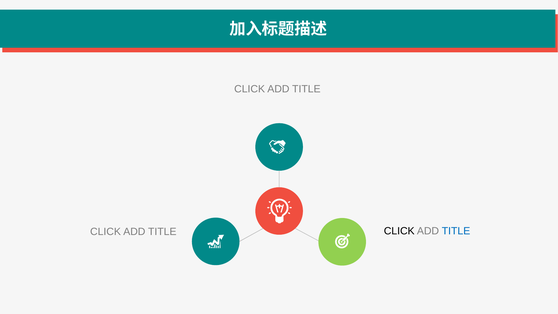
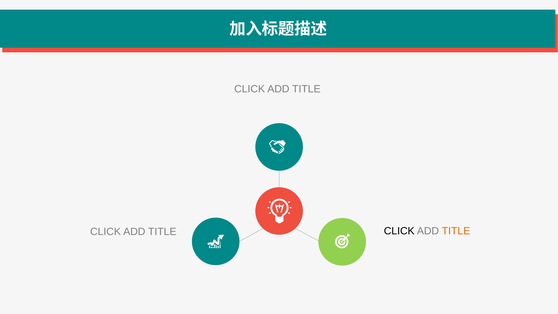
TITLE at (456, 231) colour: blue -> orange
